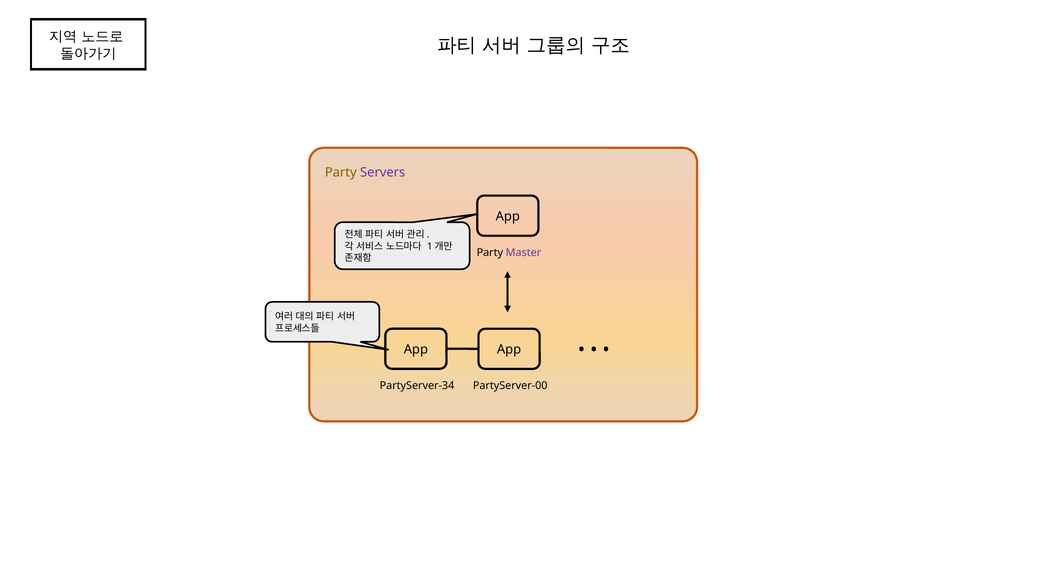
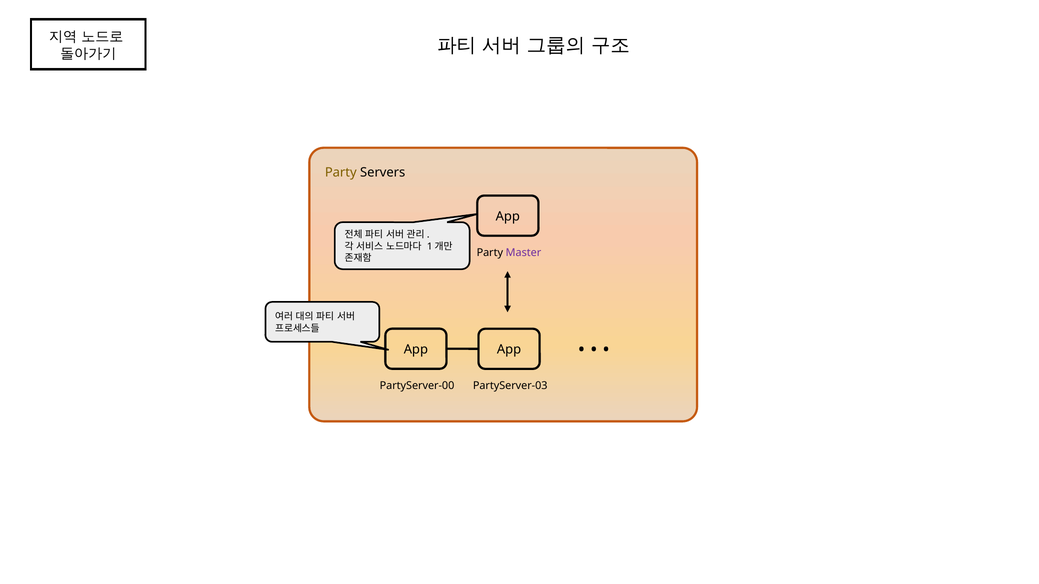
Servers colour: purple -> black
PartyServer-34: PartyServer-34 -> PartyServer-00
PartyServer-00: PartyServer-00 -> PartyServer-03
